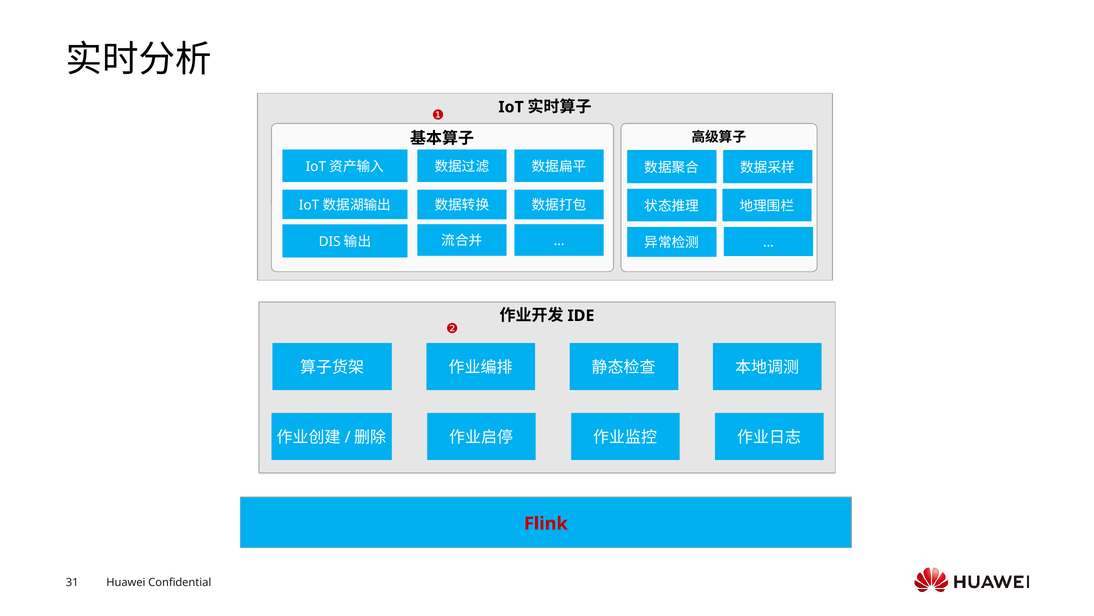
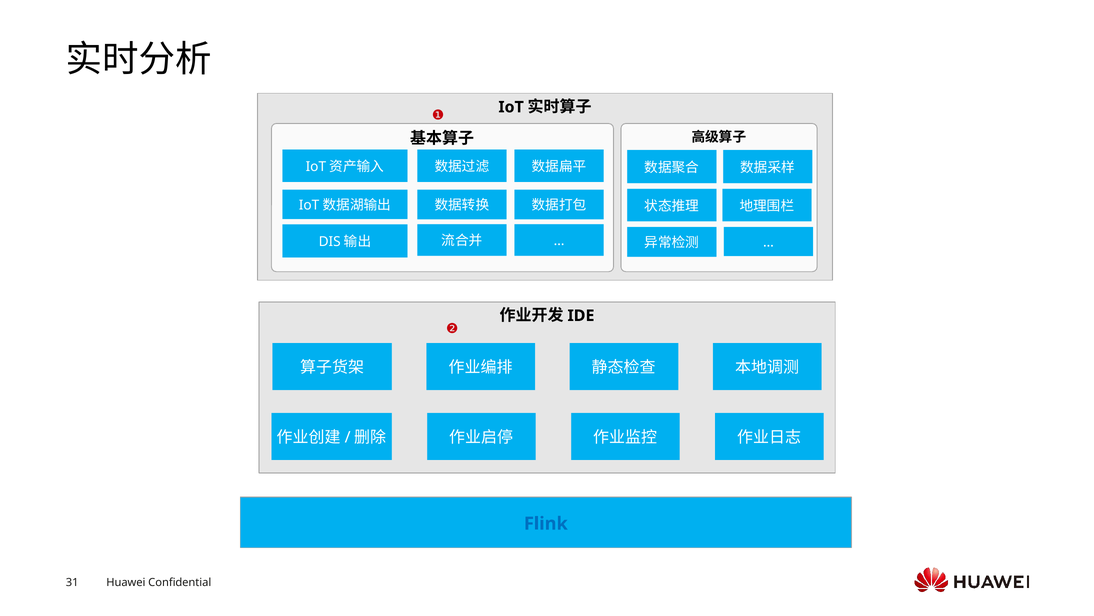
Flink colour: red -> blue
